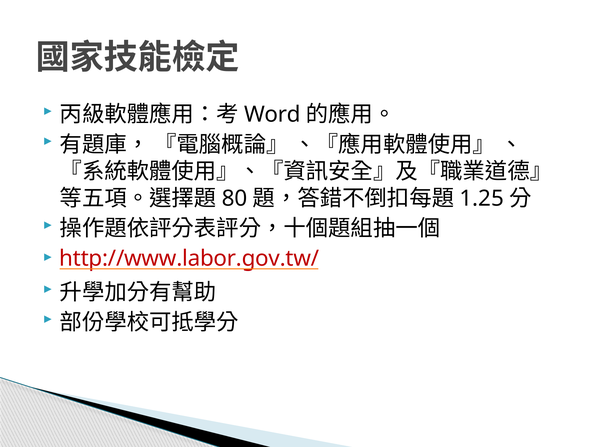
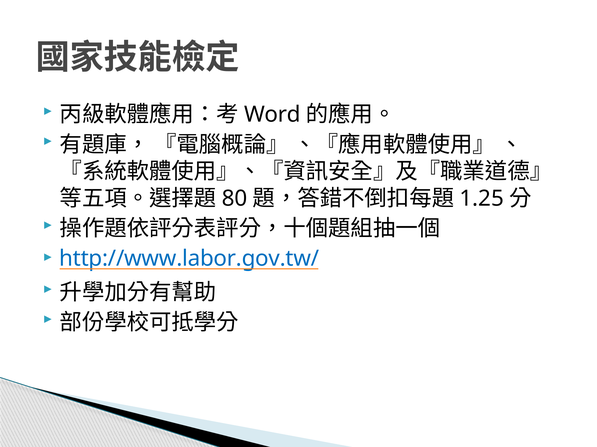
http://www.labor.gov.tw/ colour: red -> blue
